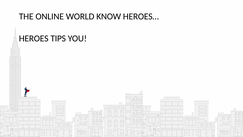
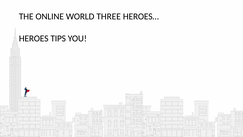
KNOW: KNOW -> THREE
